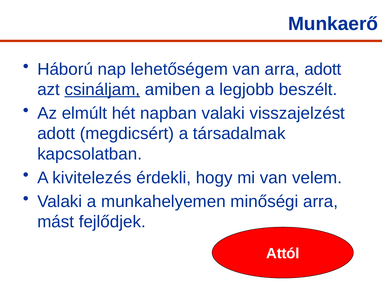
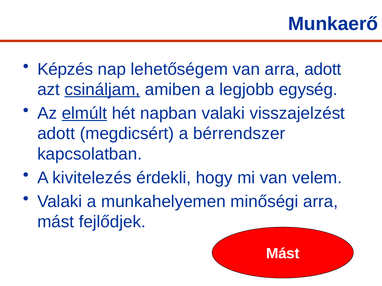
Háború: Háború -> Képzés
beszélt: beszélt -> egység
elmúlt underline: none -> present
társadalmak: társadalmak -> bérrendszer
Attól at (283, 254): Attól -> Mást
